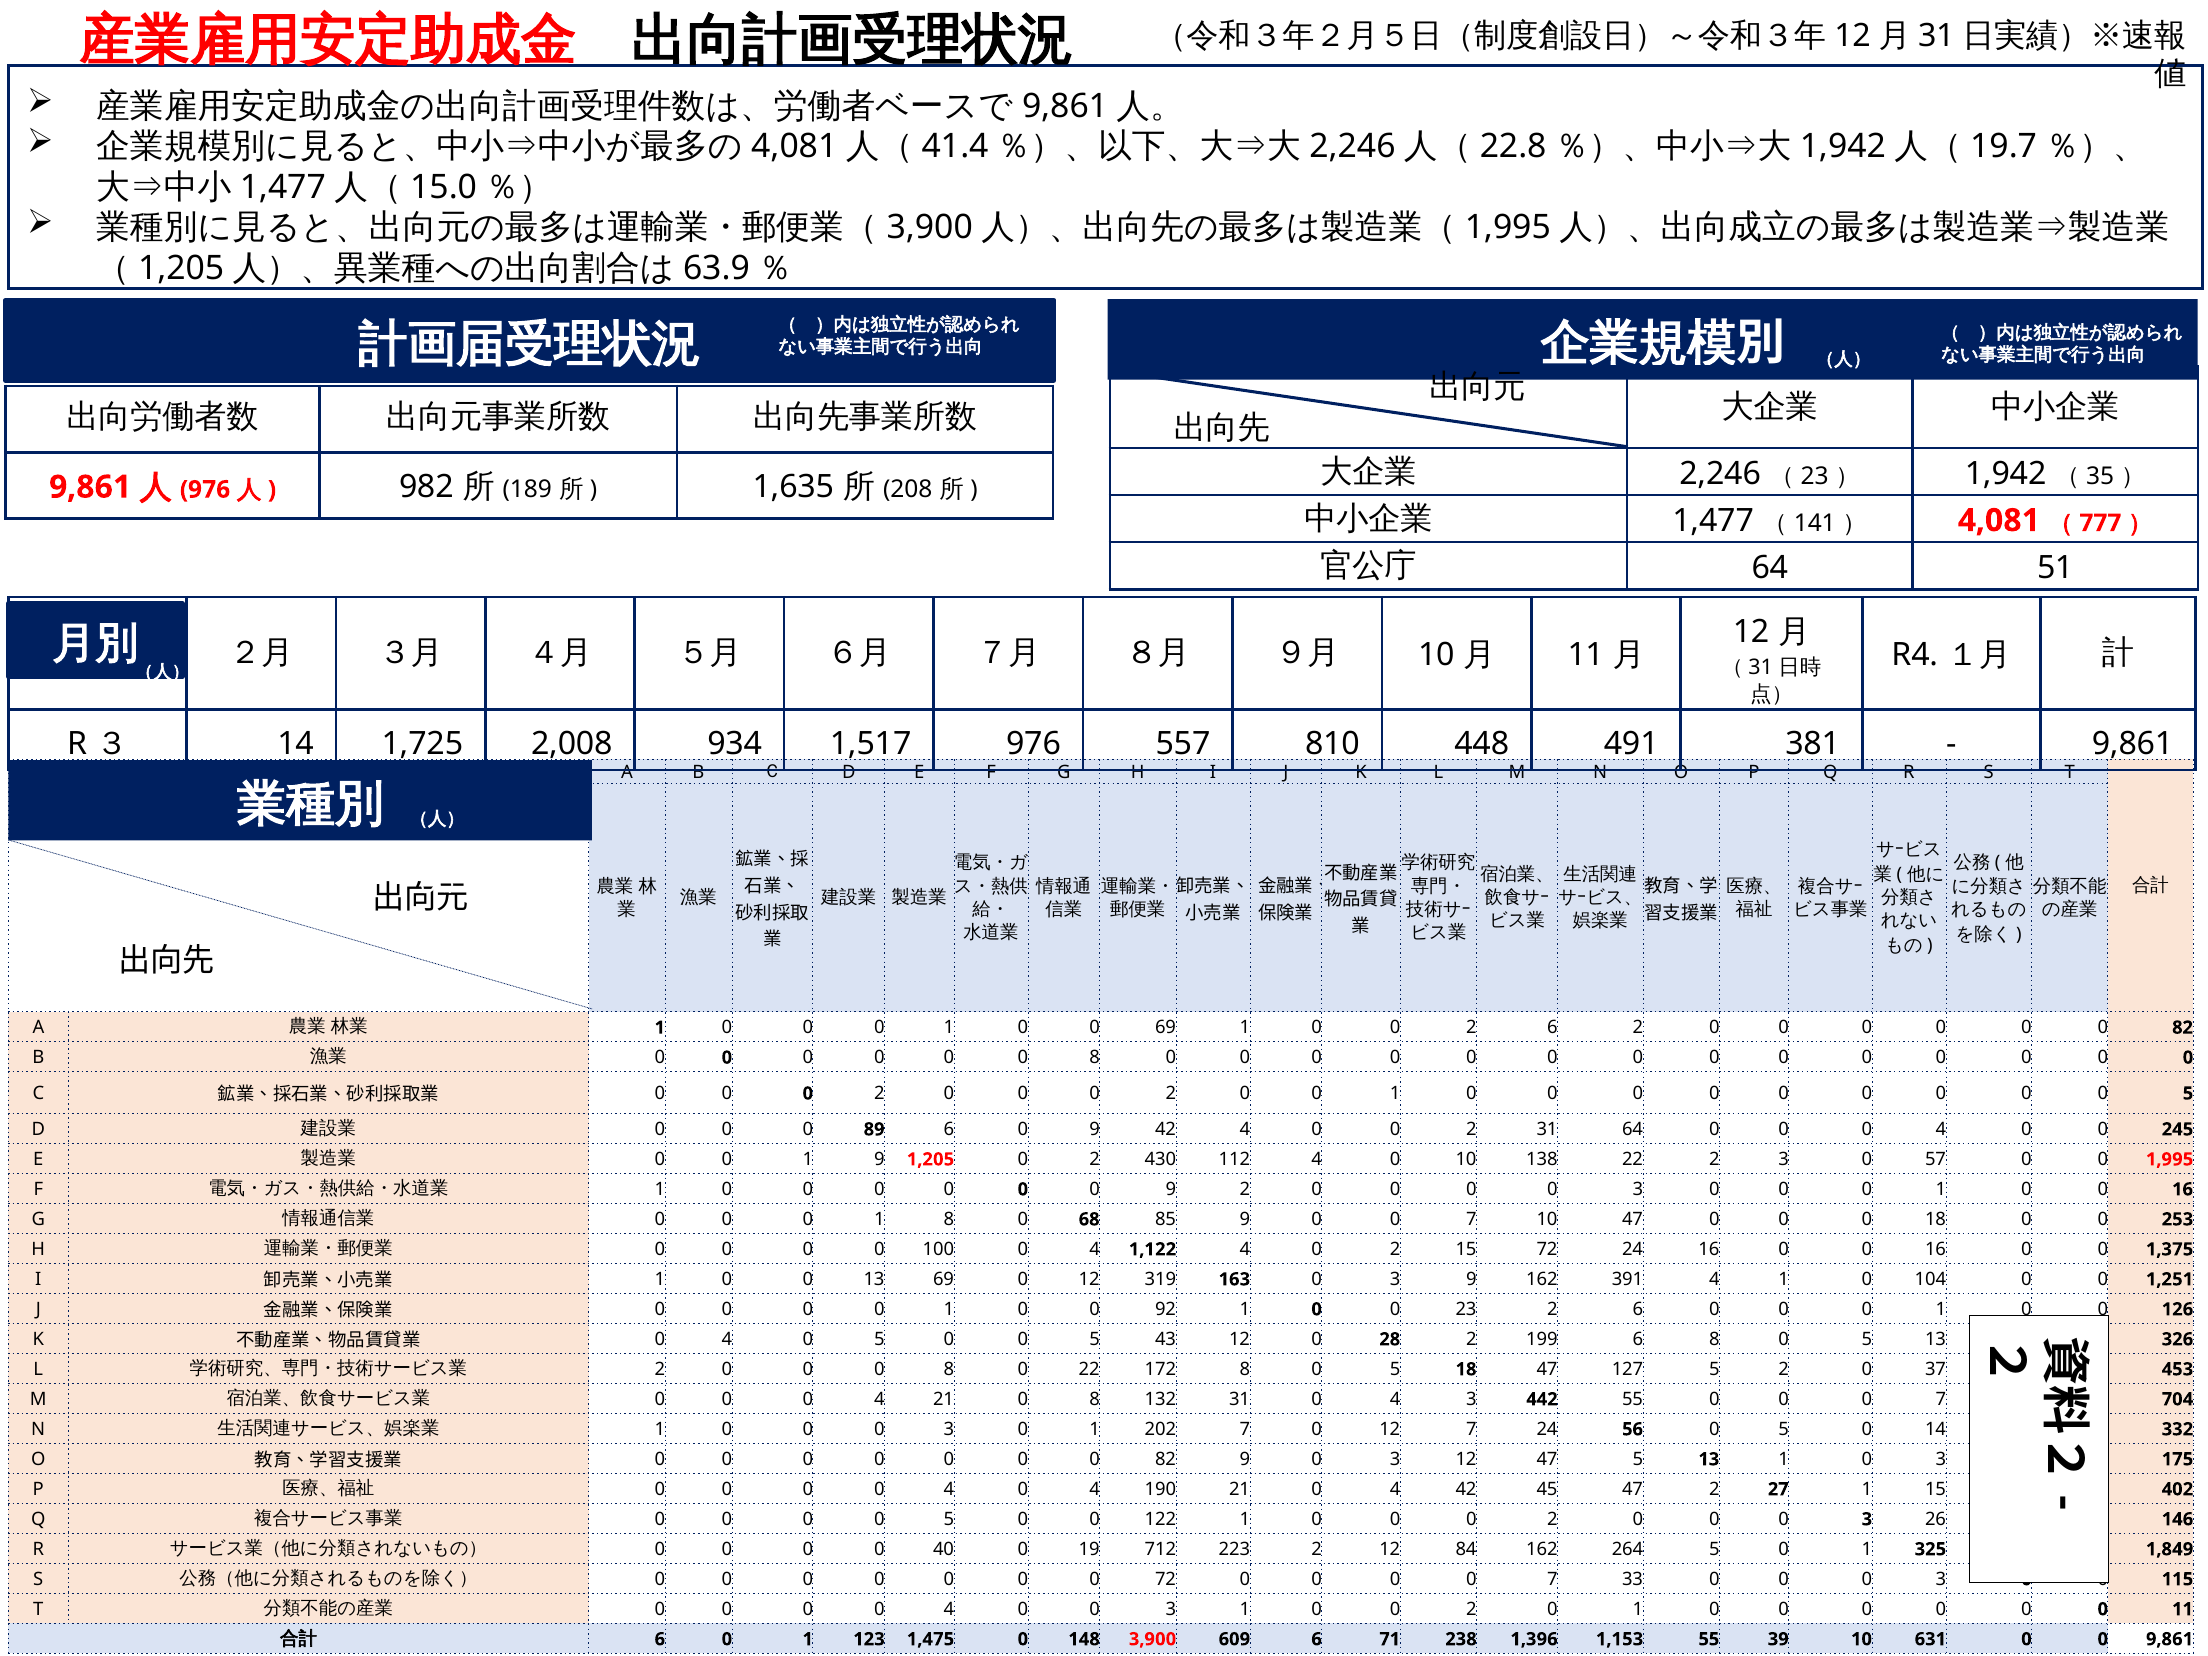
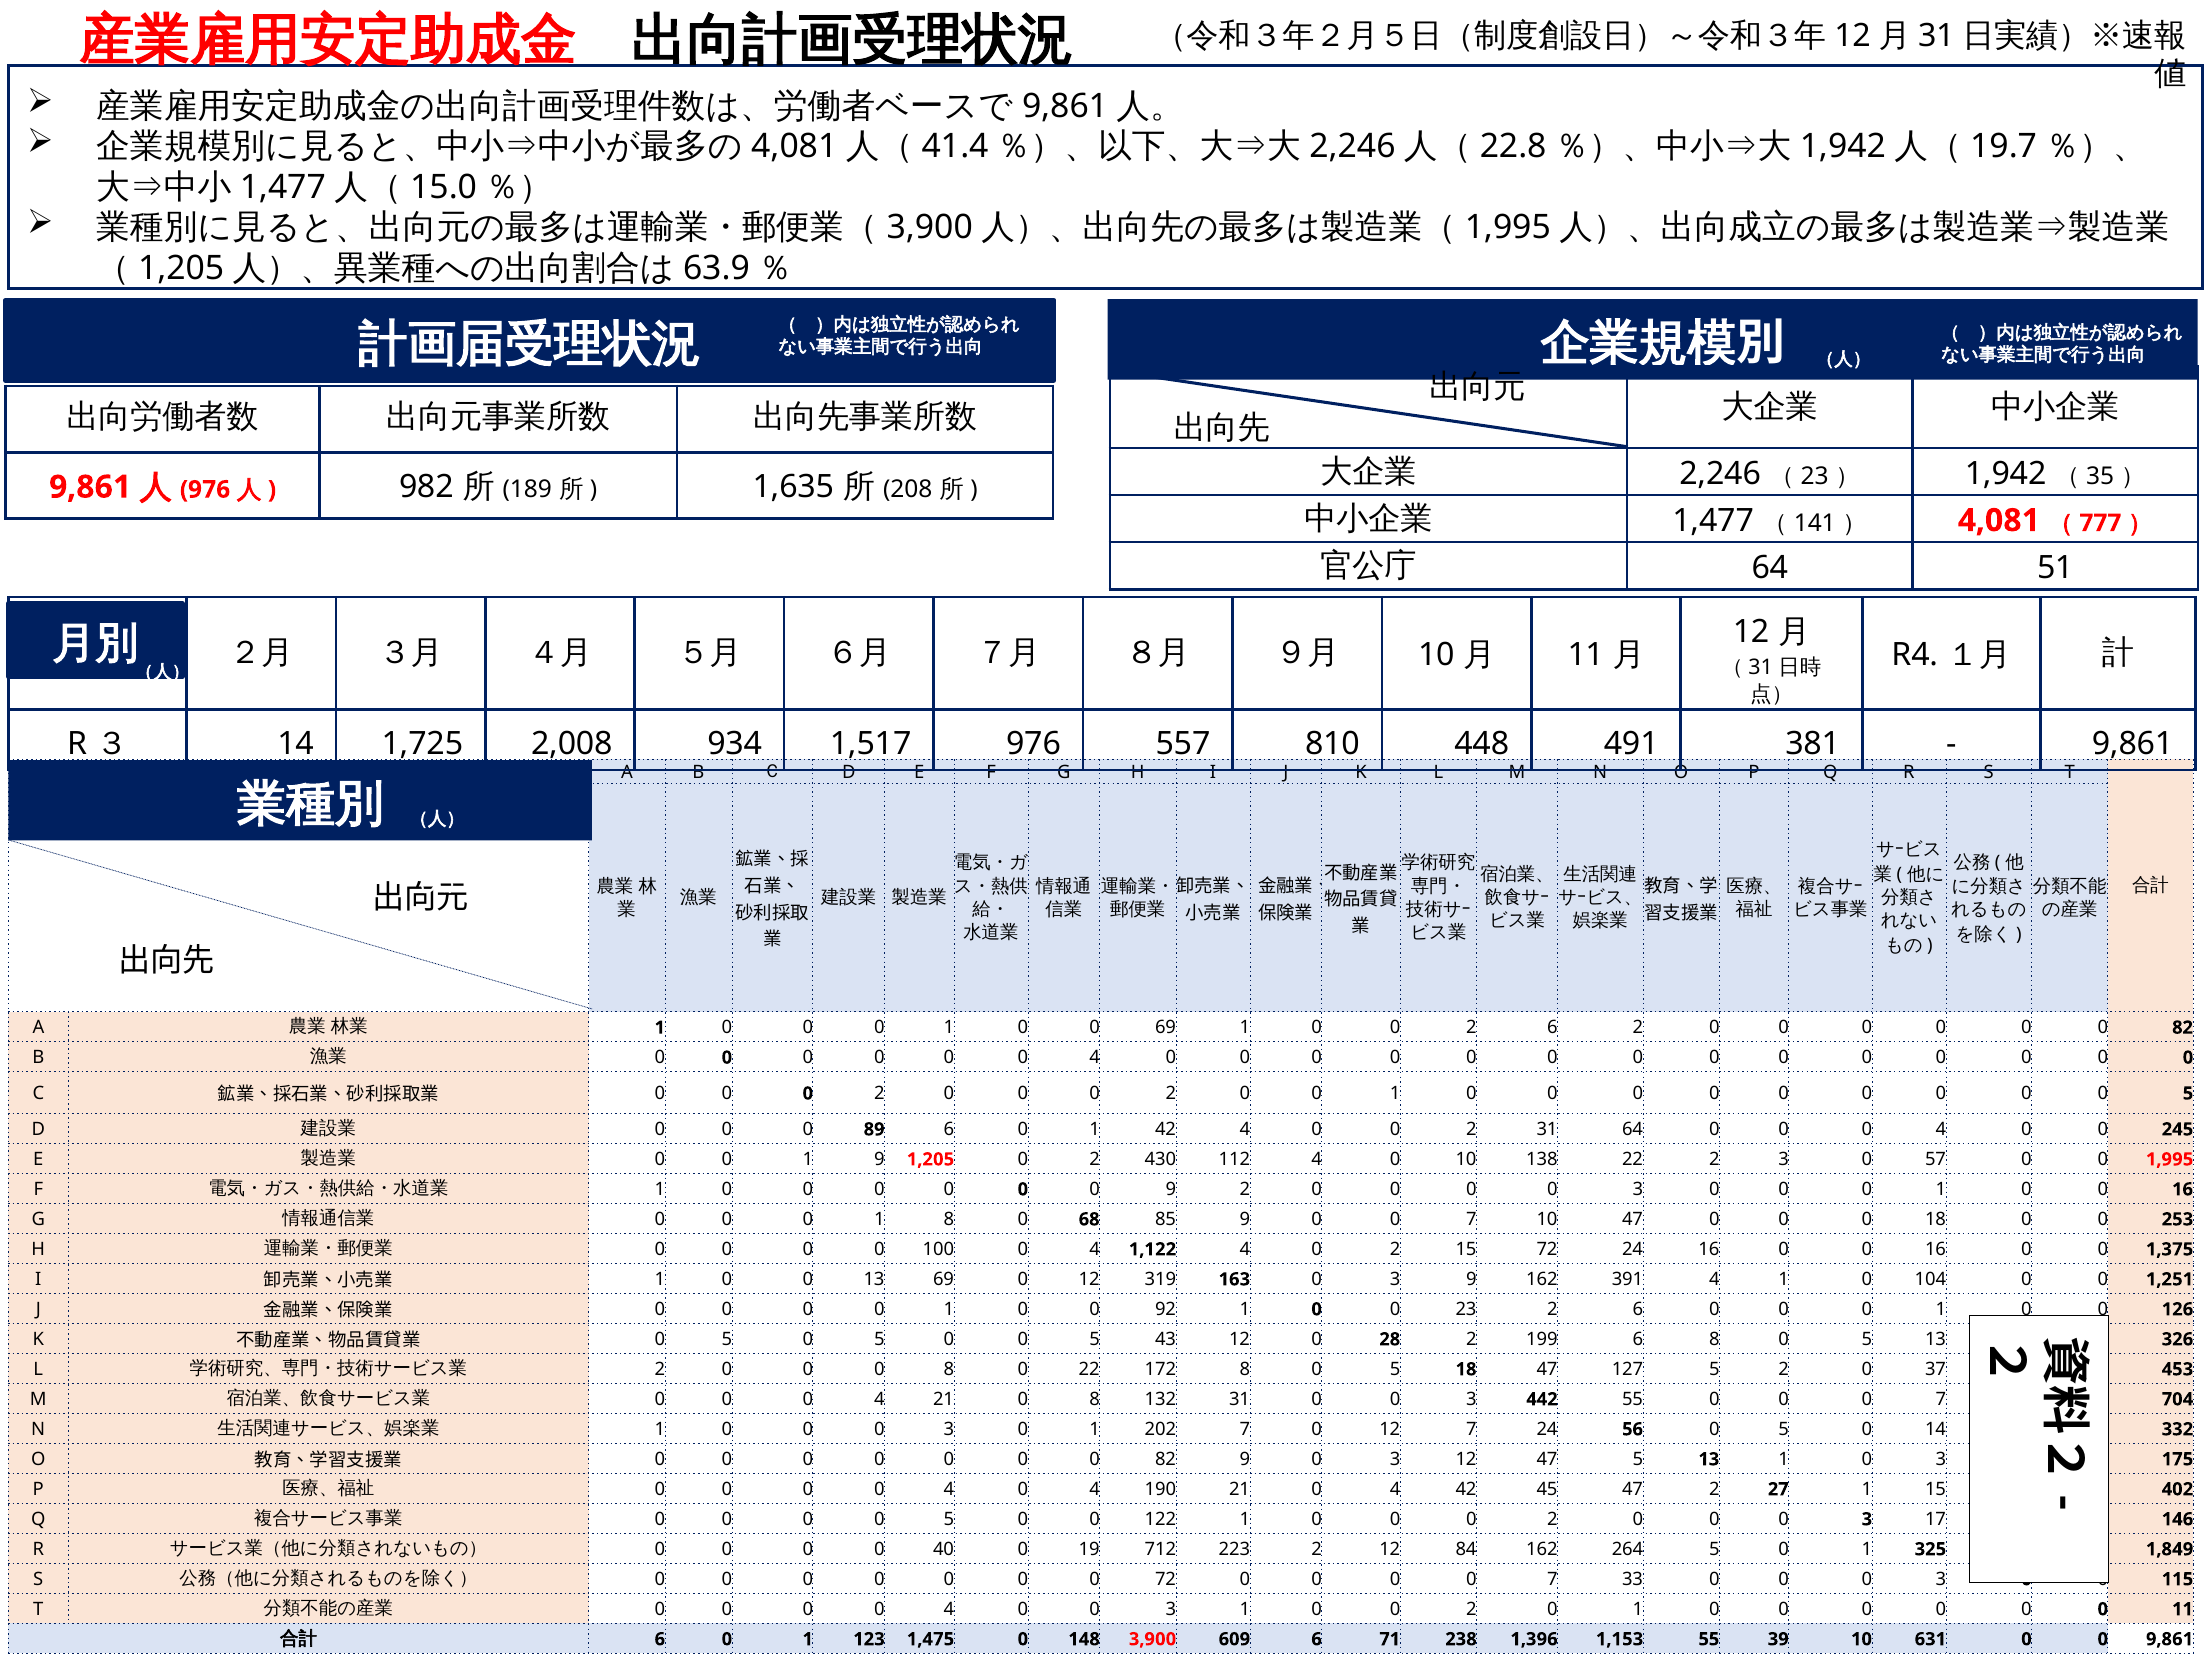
8 at (1095, 1058): 8 -> 4
89 6 0 9: 9 -> 1
4 at (727, 1339): 4 -> 5
31 0 4: 4 -> 0
26: 26 -> 17
